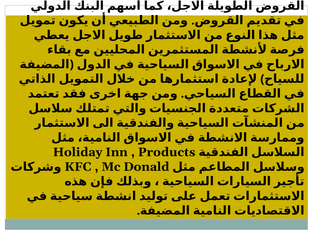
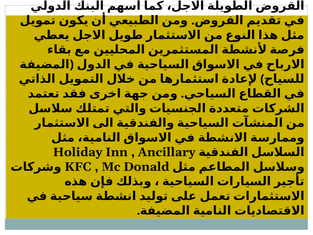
Products: Products -> Ancillary
